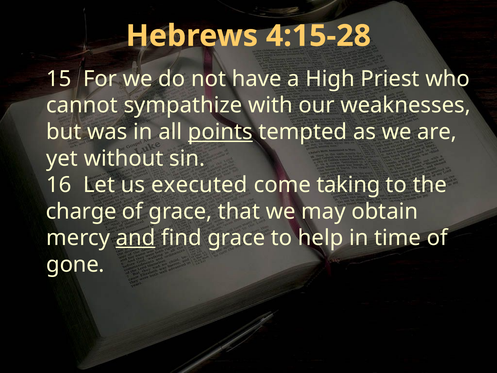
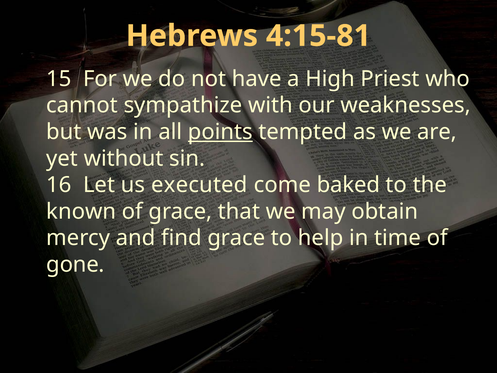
4:15-28: 4:15-28 -> 4:15-81
taking: taking -> baked
charge: charge -> known
and underline: present -> none
